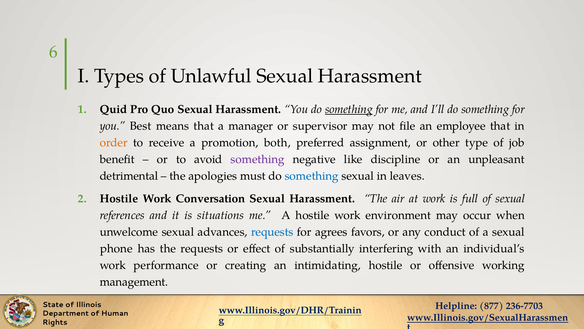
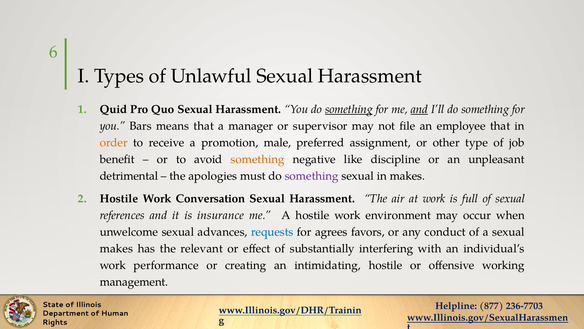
and at (419, 109) underline: none -> present
Best: Best -> Bars
both: both -> male
something at (258, 159) colour: purple -> orange
something at (312, 176) colour: blue -> purple
in leaves: leaves -> makes
situations: situations -> insurance
phone at (116, 248): phone -> makes
the requests: requests -> relevant
